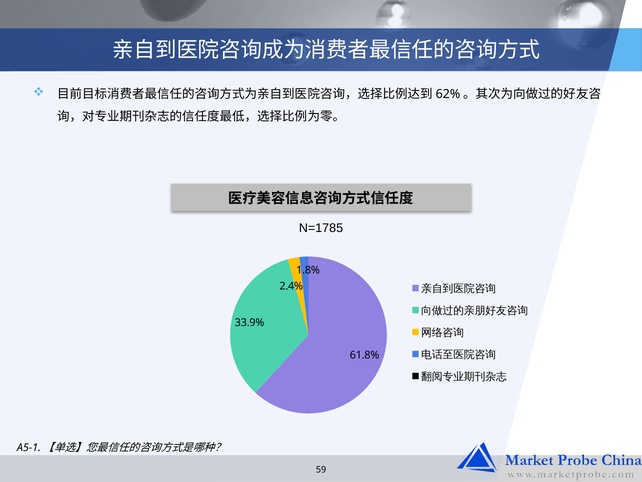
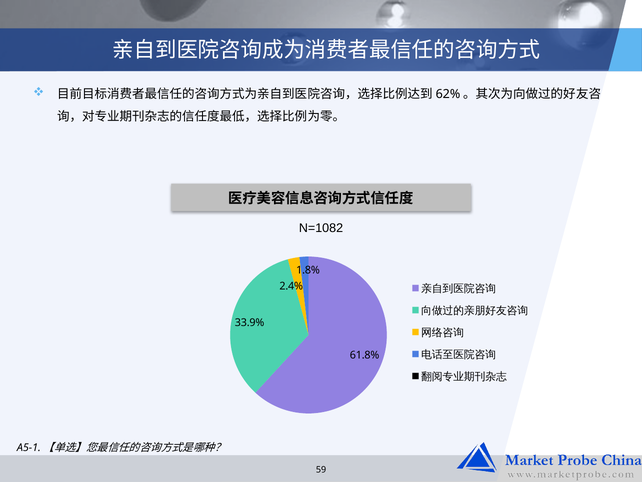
N=1785: N=1785 -> N=1082
